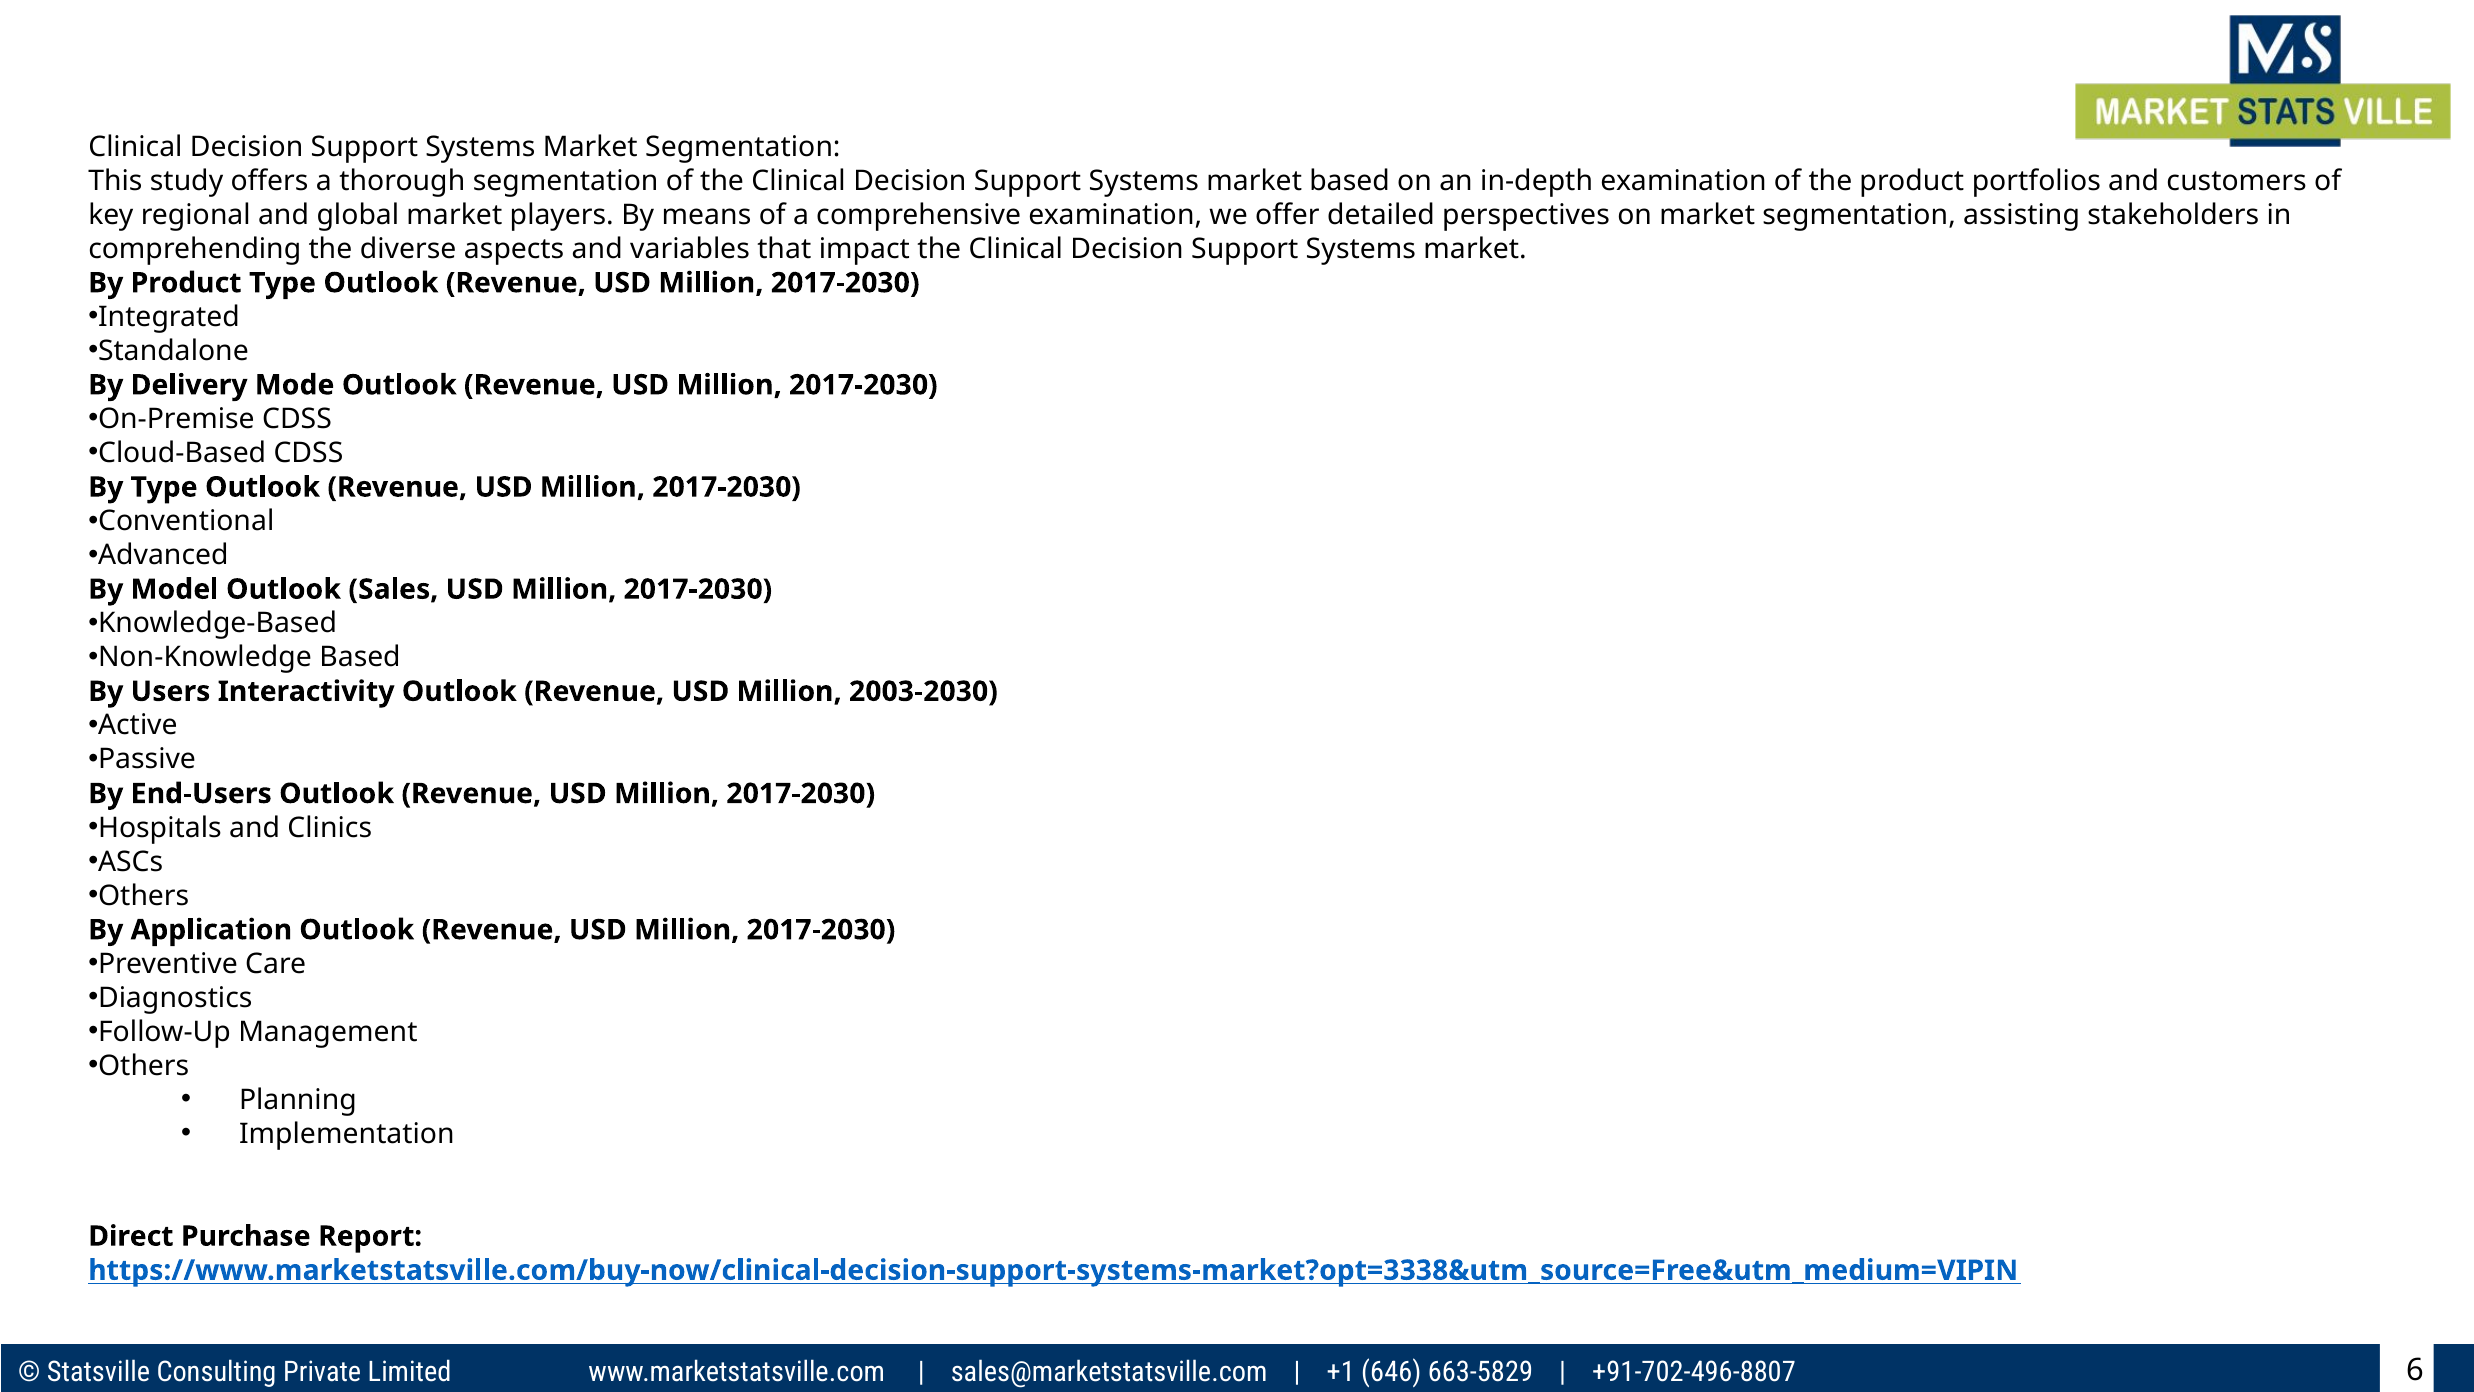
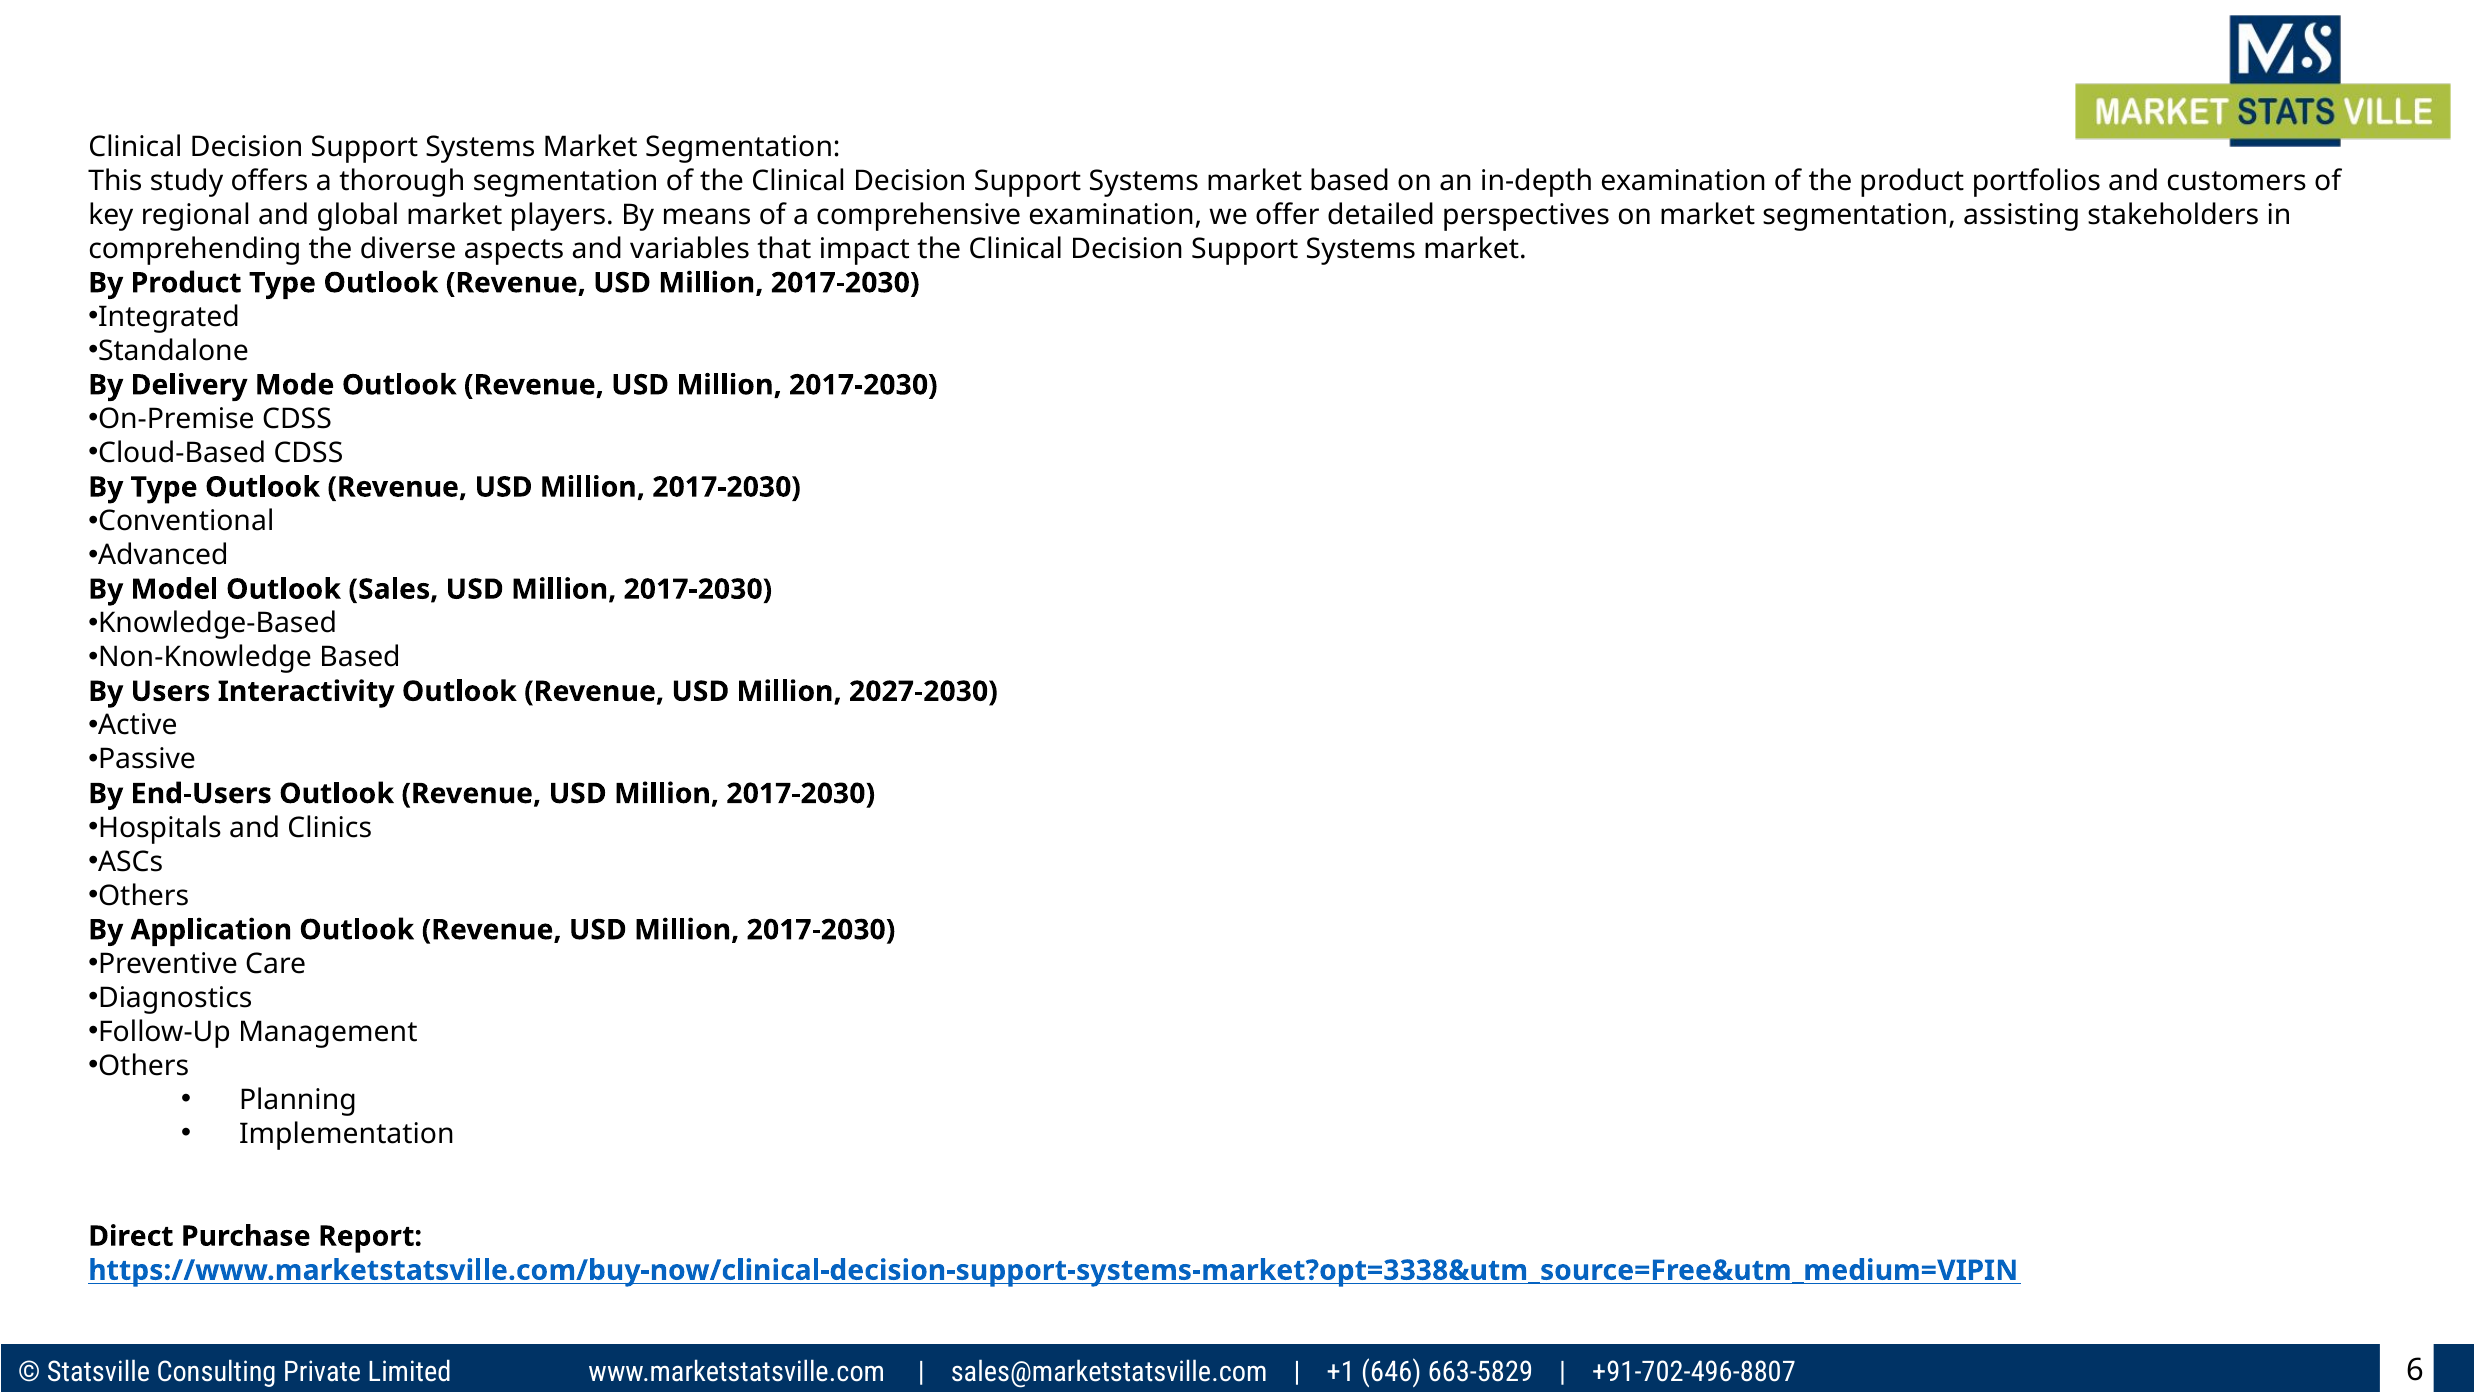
2003-2030: 2003-2030 -> 2027-2030
